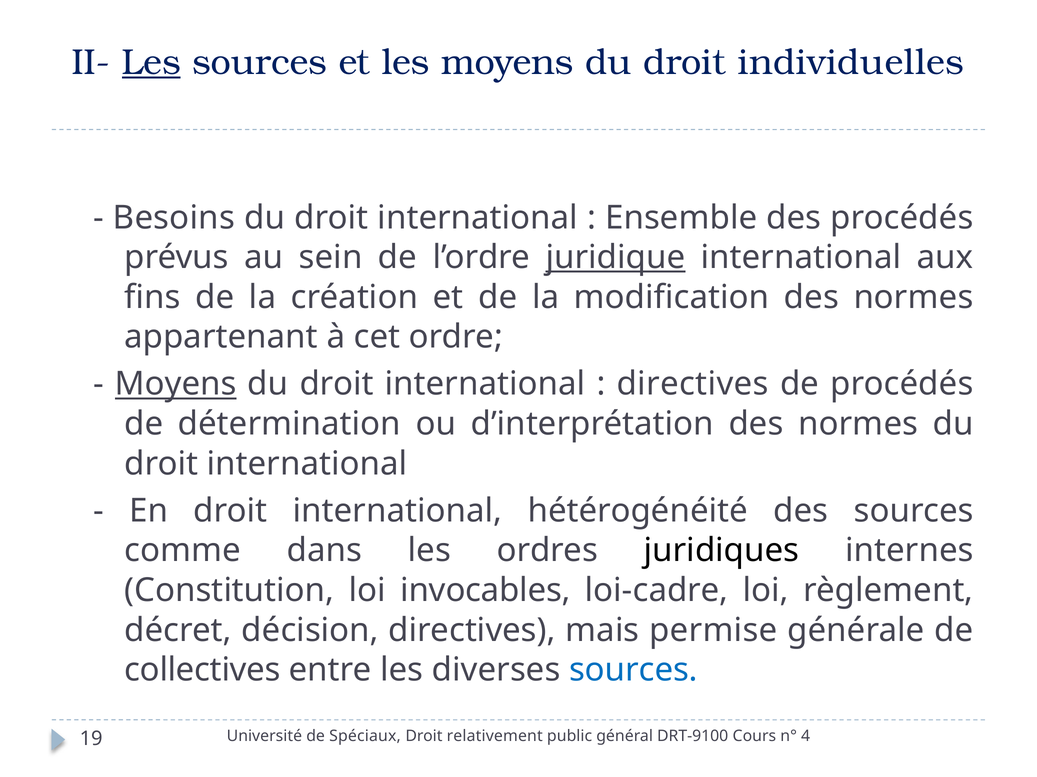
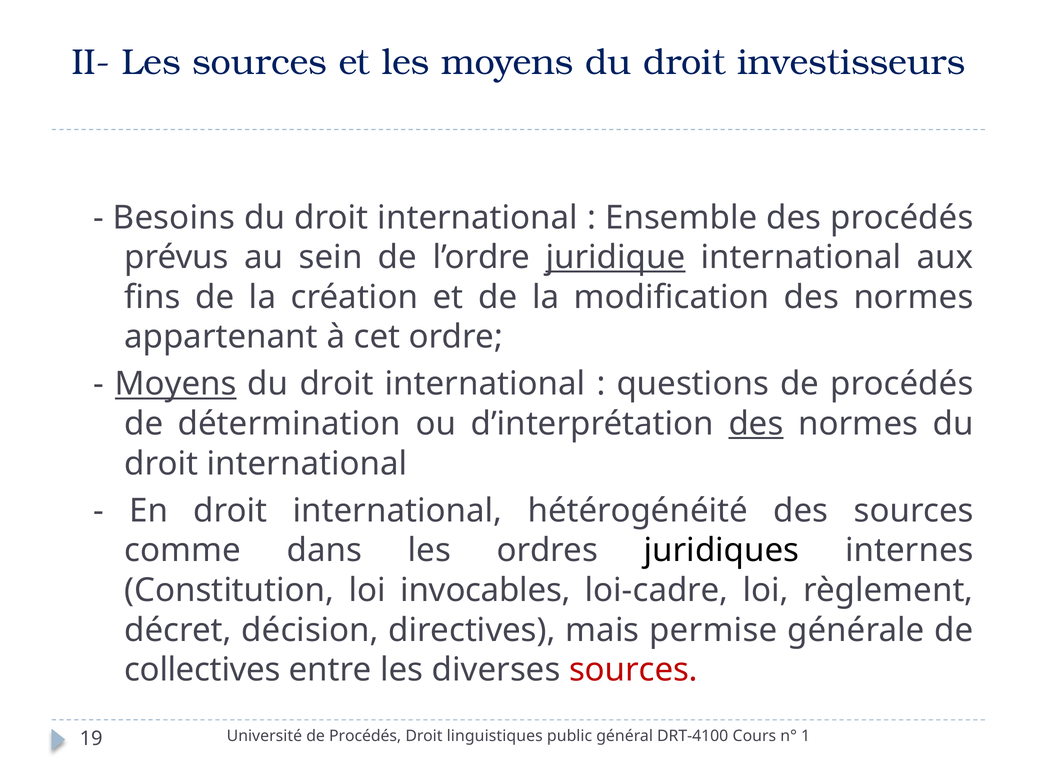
Les at (151, 62) underline: present -> none
individuelles: individuelles -> investisseurs
directives at (693, 384): directives -> questions
des at (756, 424) underline: none -> present
sources at (633, 671) colour: blue -> red
Université de Spéciaux: Spéciaux -> Procédés
relativement: relativement -> linguistiques
DRT-9100: DRT-9100 -> DRT-4100
4: 4 -> 1
